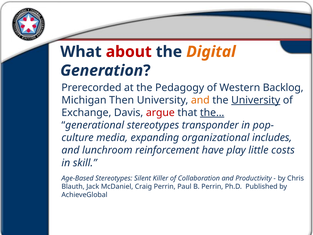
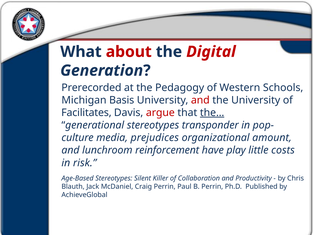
Digital colour: orange -> red
Backlog: Backlog -> Schools
Then: Then -> Basis
and at (200, 100) colour: orange -> red
University at (256, 100) underline: present -> none
Exchange: Exchange -> Facilitates
expanding: expanding -> prejudices
includes: includes -> amount
skill: skill -> risk
